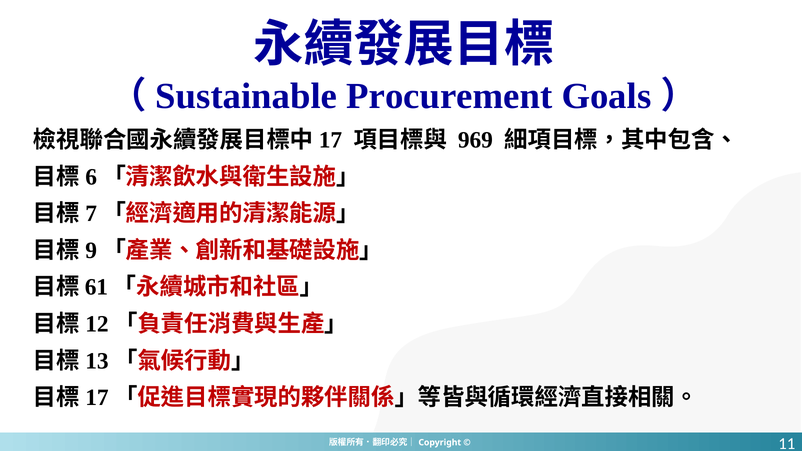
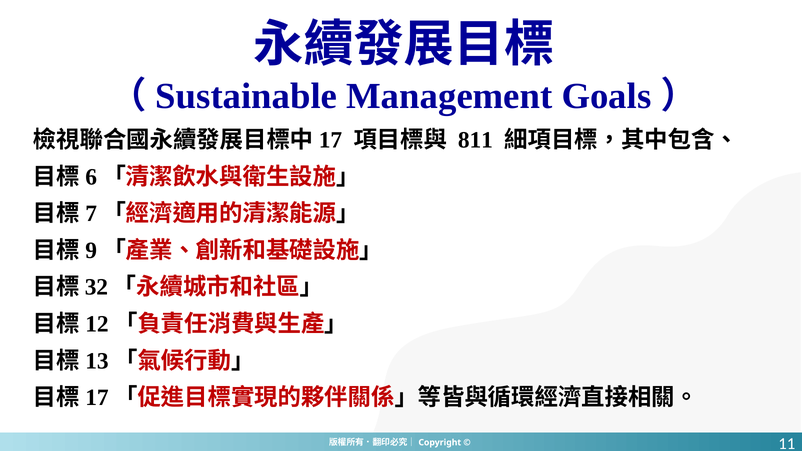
Procurement: Procurement -> Management
969: 969 -> 811
61: 61 -> 32
